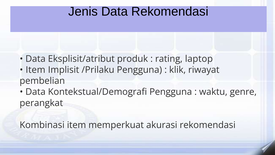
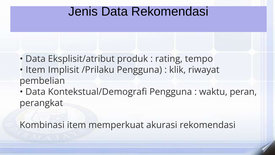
laptop: laptop -> tempo
genre: genre -> peran
